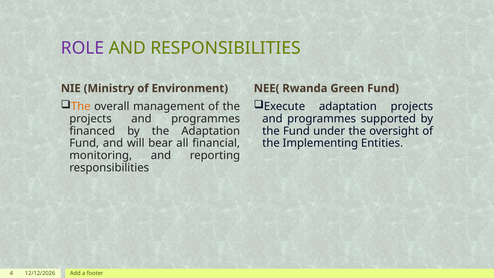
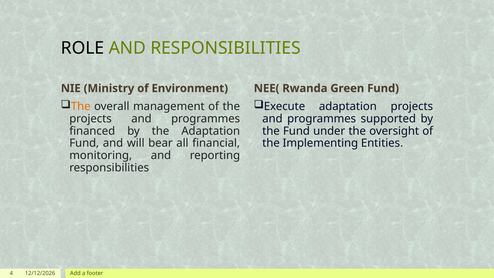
ROLE colour: purple -> black
